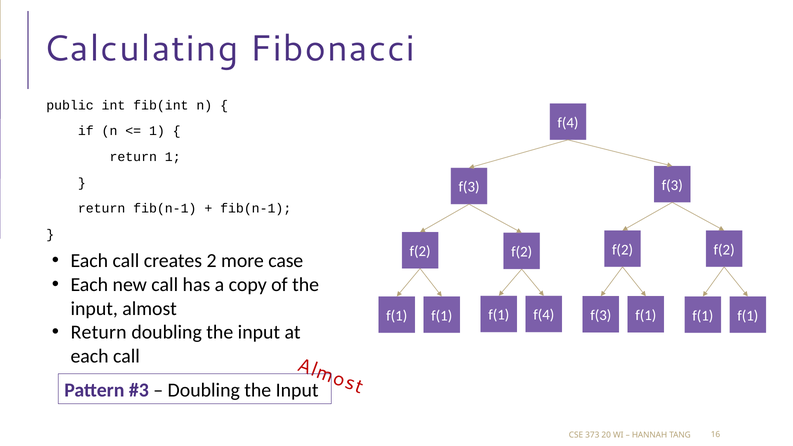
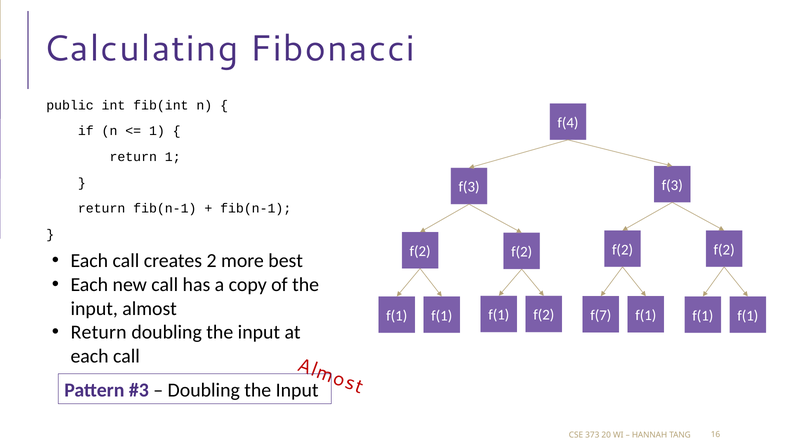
case: case -> best
f(1 f(4: f(4 -> f(2
f(3 at (601, 315): f(3 -> f(7
